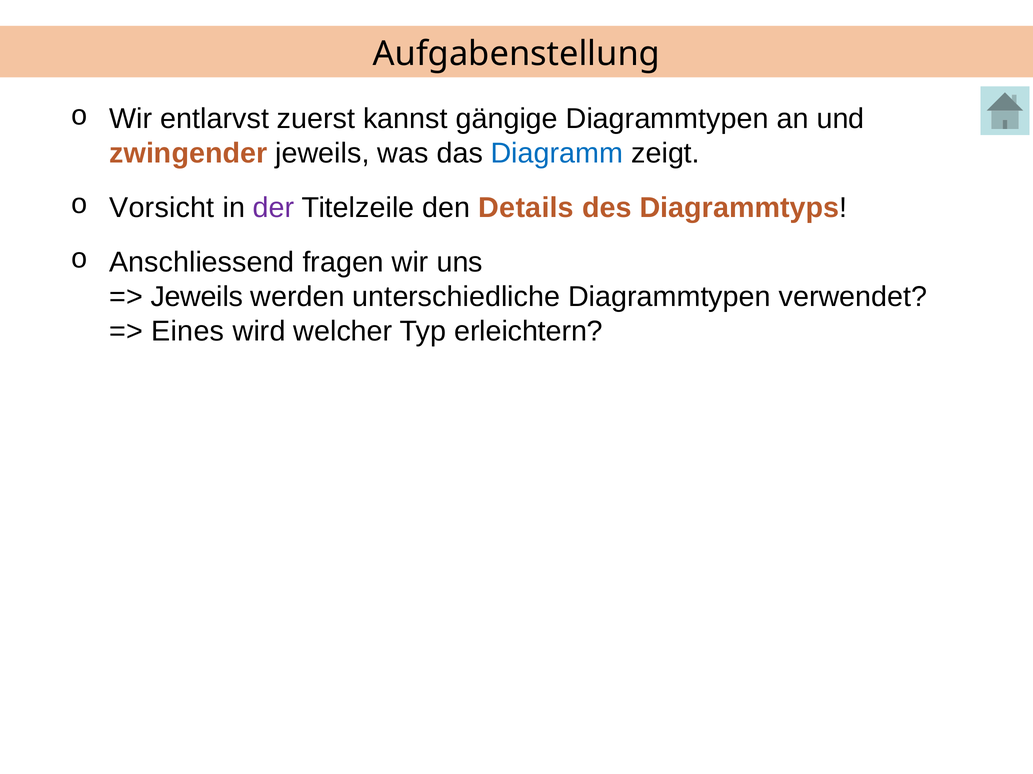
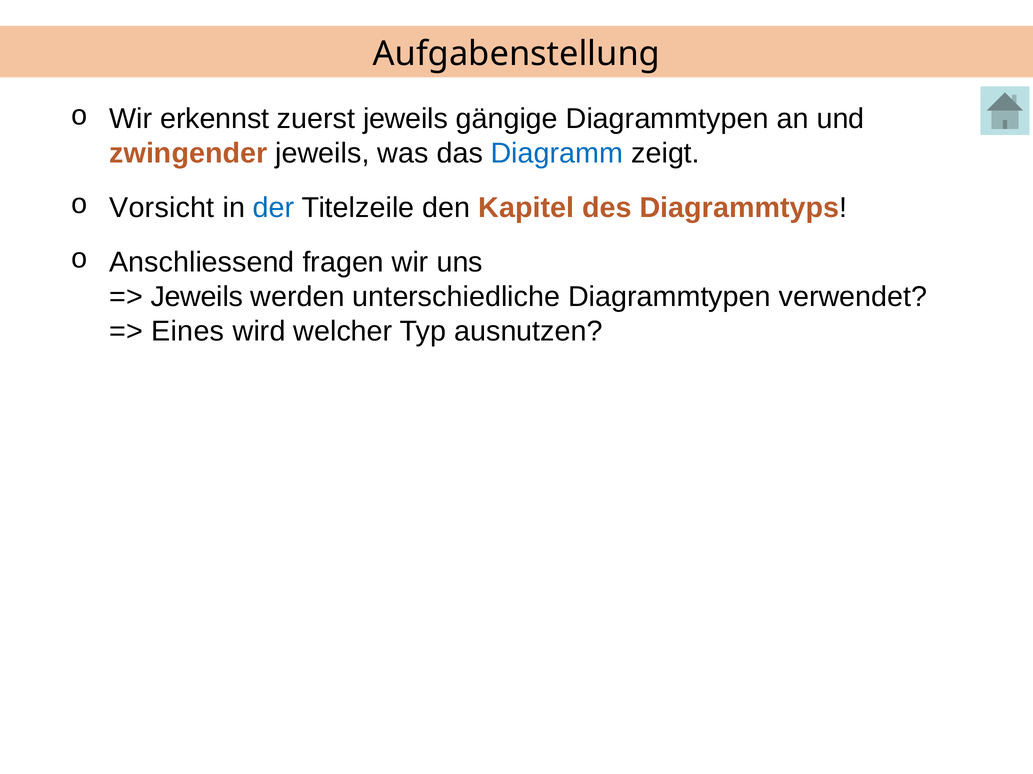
entlarvst: entlarvst -> erkennst
zuerst kannst: kannst -> jeweils
der colour: purple -> blue
Details: Details -> Kapitel
erleichtern: erleichtern -> ausnutzen
